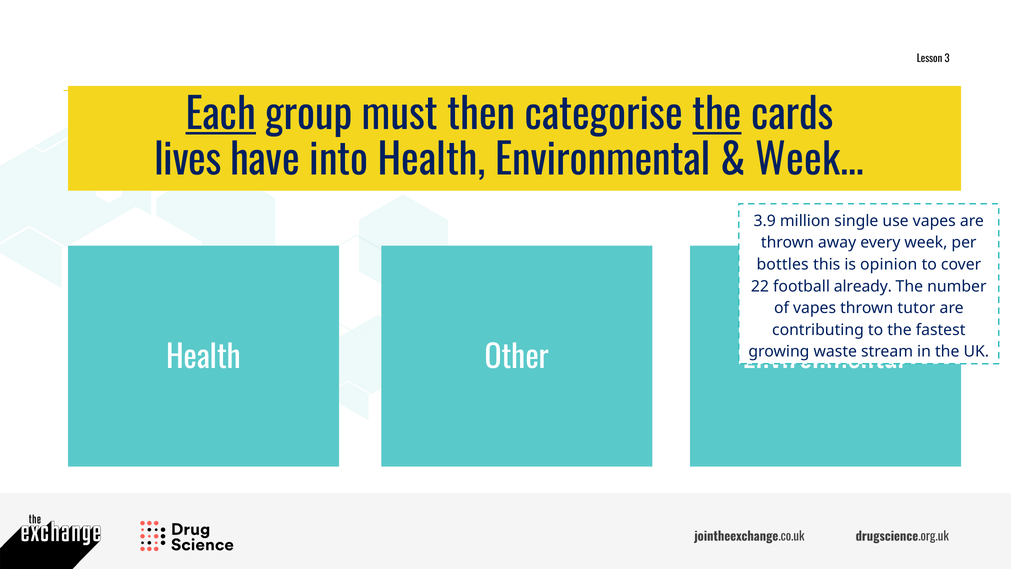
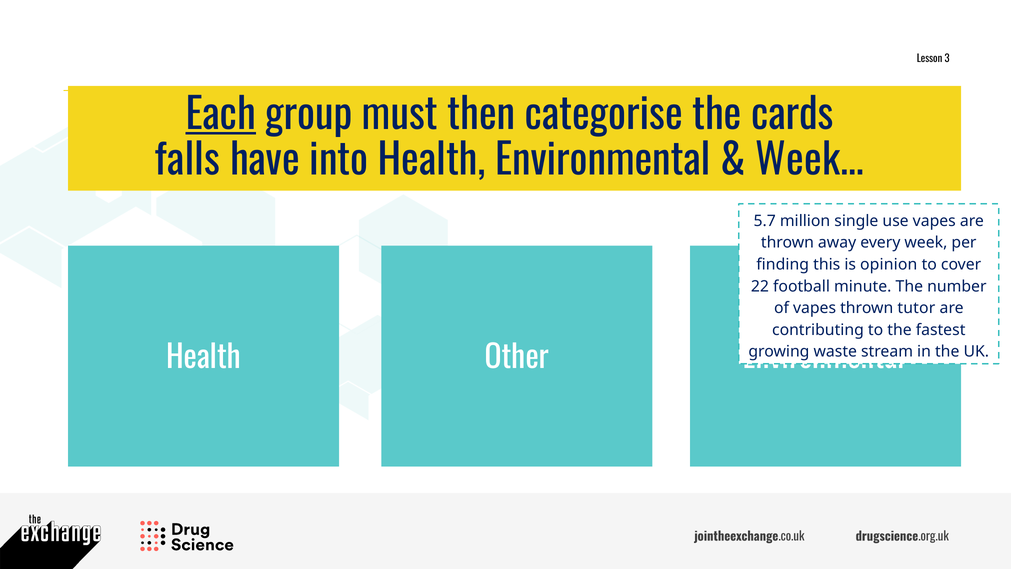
the at (717, 115) underline: present -> none
lives: lives -> falls
3.9: 3.9 -> 5.7
bottles: bottles -> finding
already: already -> minute
